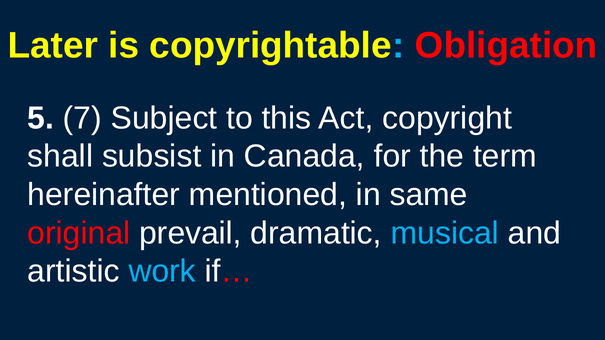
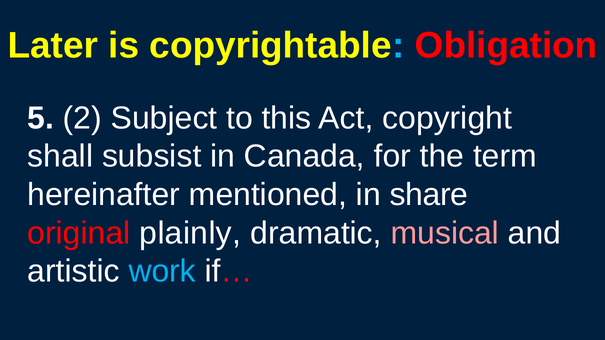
7: 7 -> 2
same: same -> share
prevail: prevail -> plainly
musical colour: light blue -> pink
